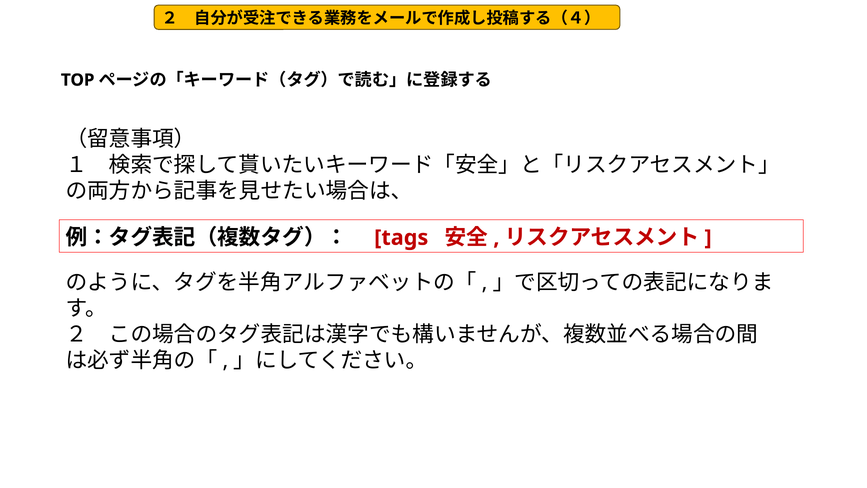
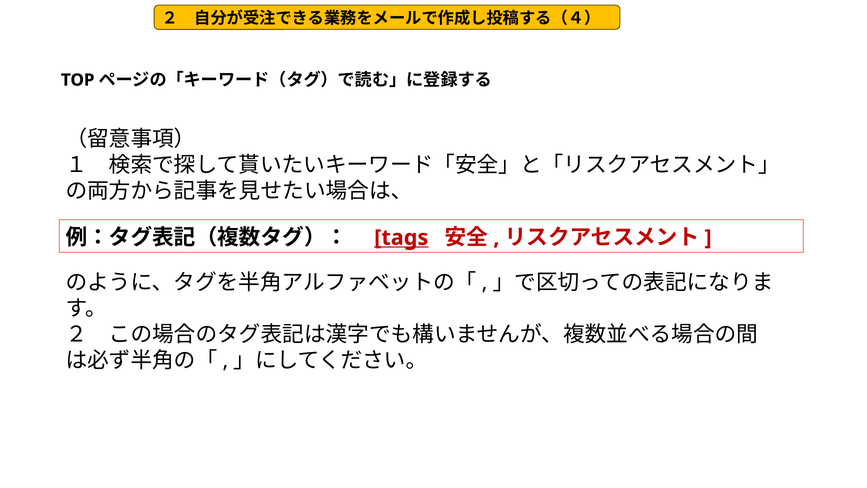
tags underline: none -> present
